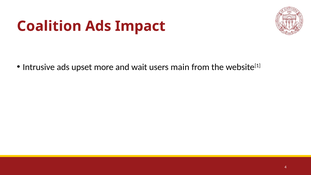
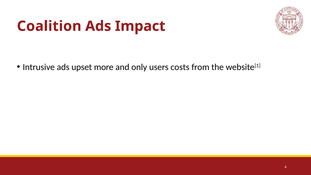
wait: wait -> only
main: main -> costs
